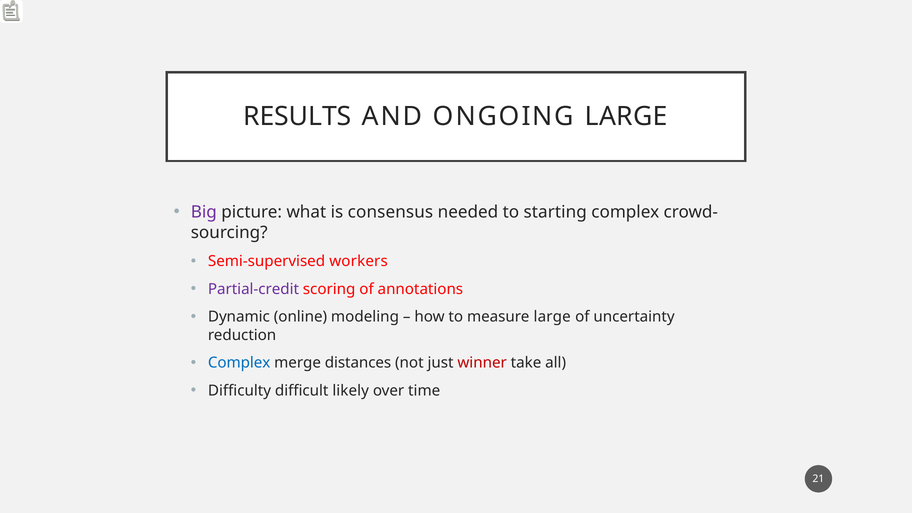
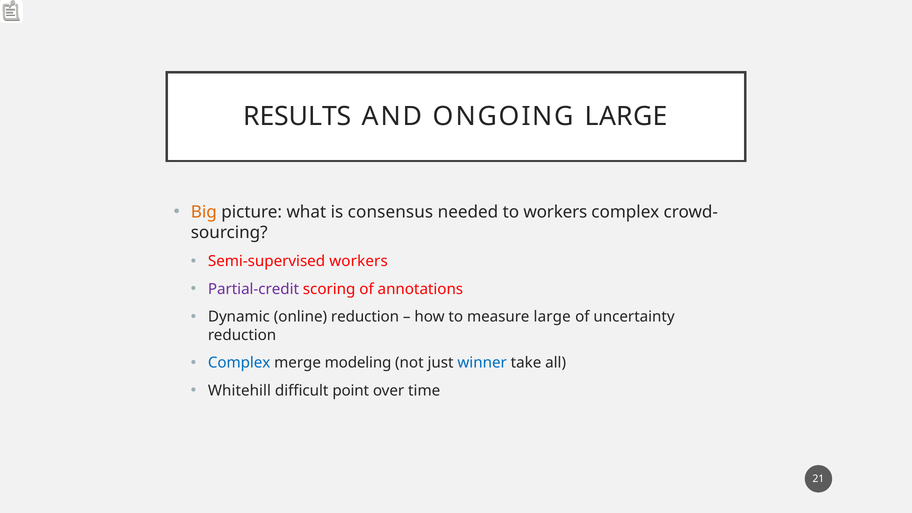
Big colour: purple -> orange
to starting: starting -> workers
online modeling: modeling -> reduction
distances: distances -> modeling
winner colour: red -> blue
Difficulty: Difficulty -> Whitehill
likely: likely -> point
